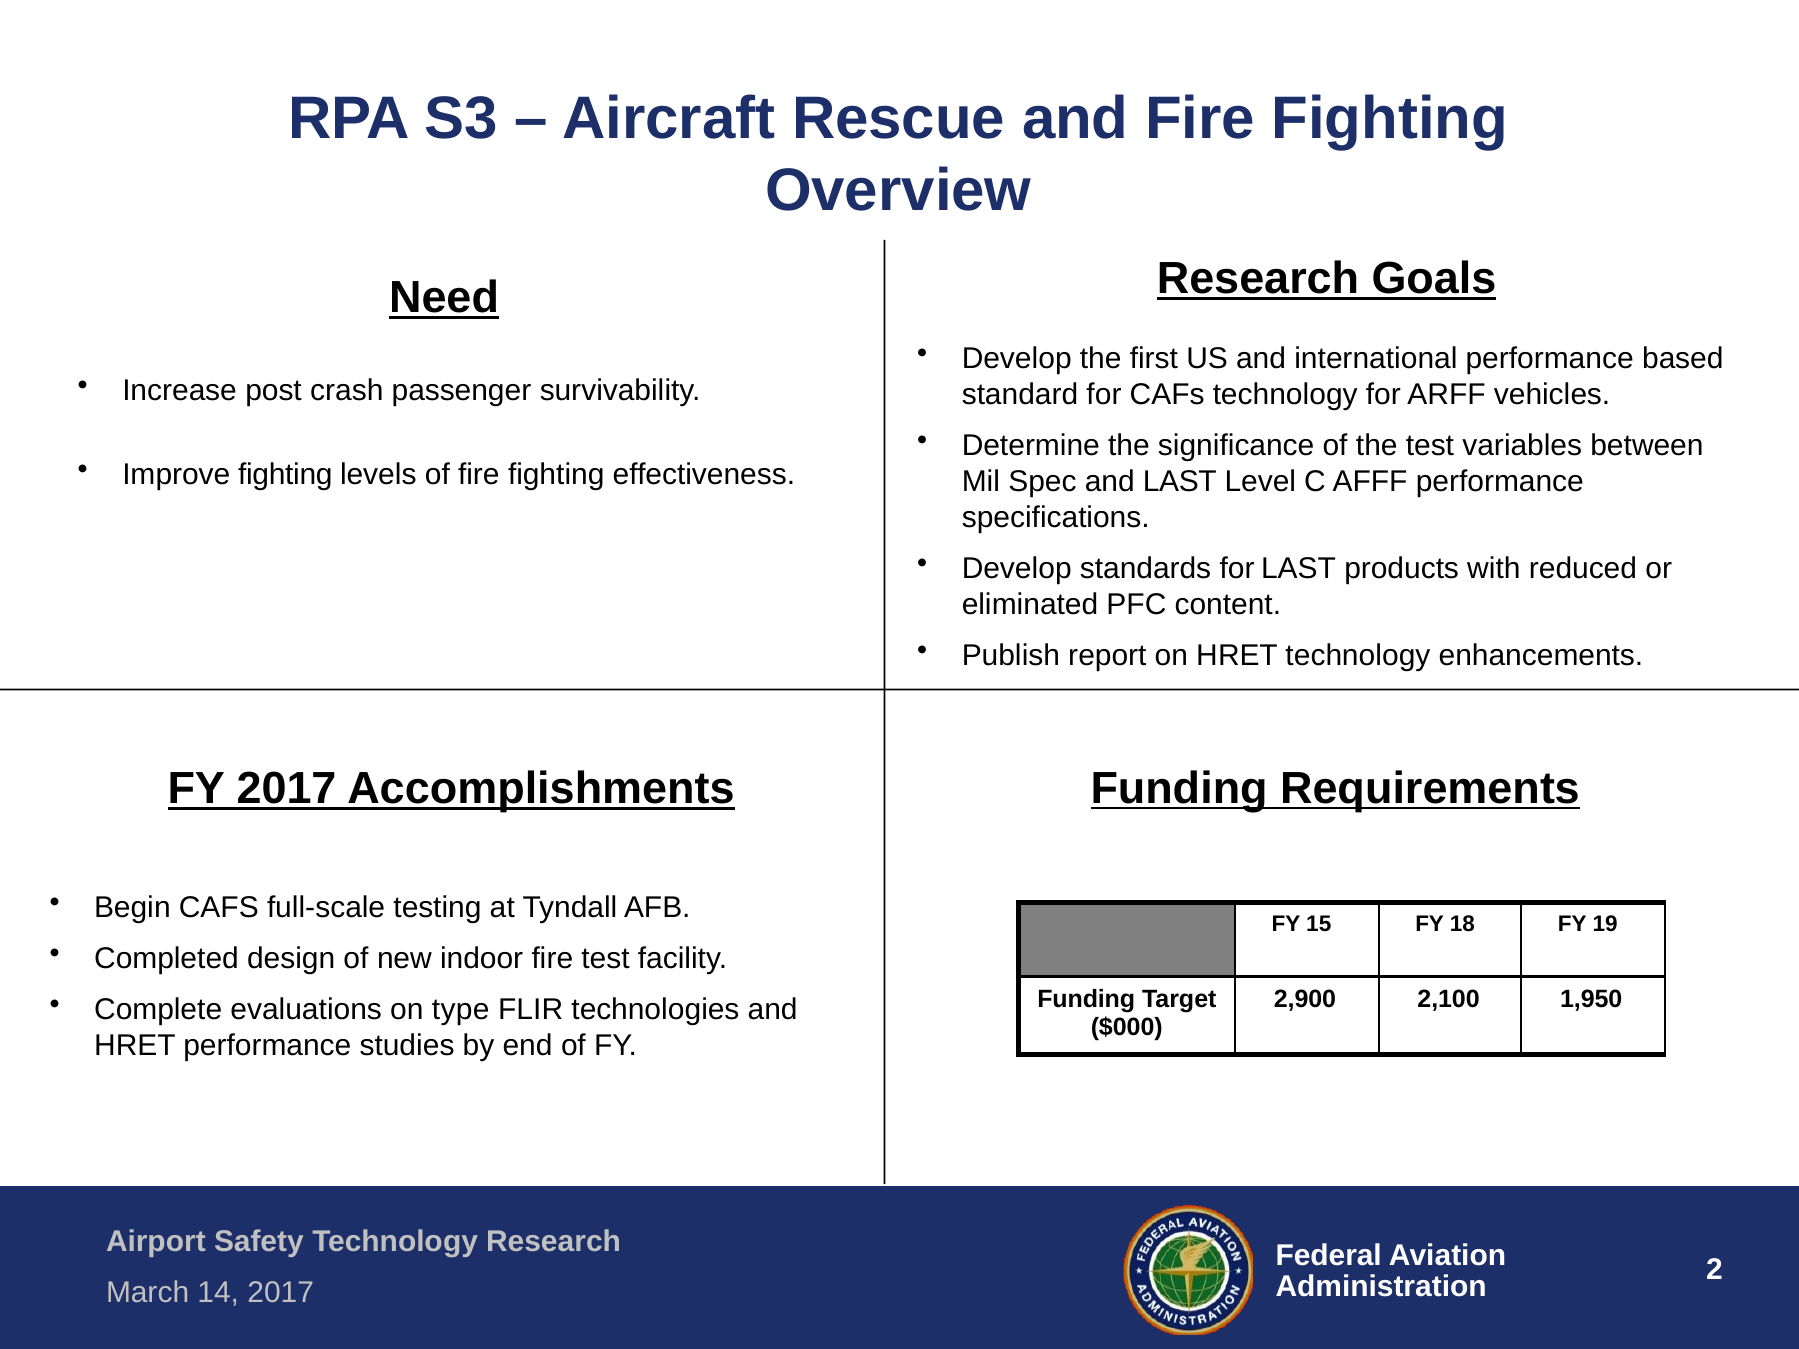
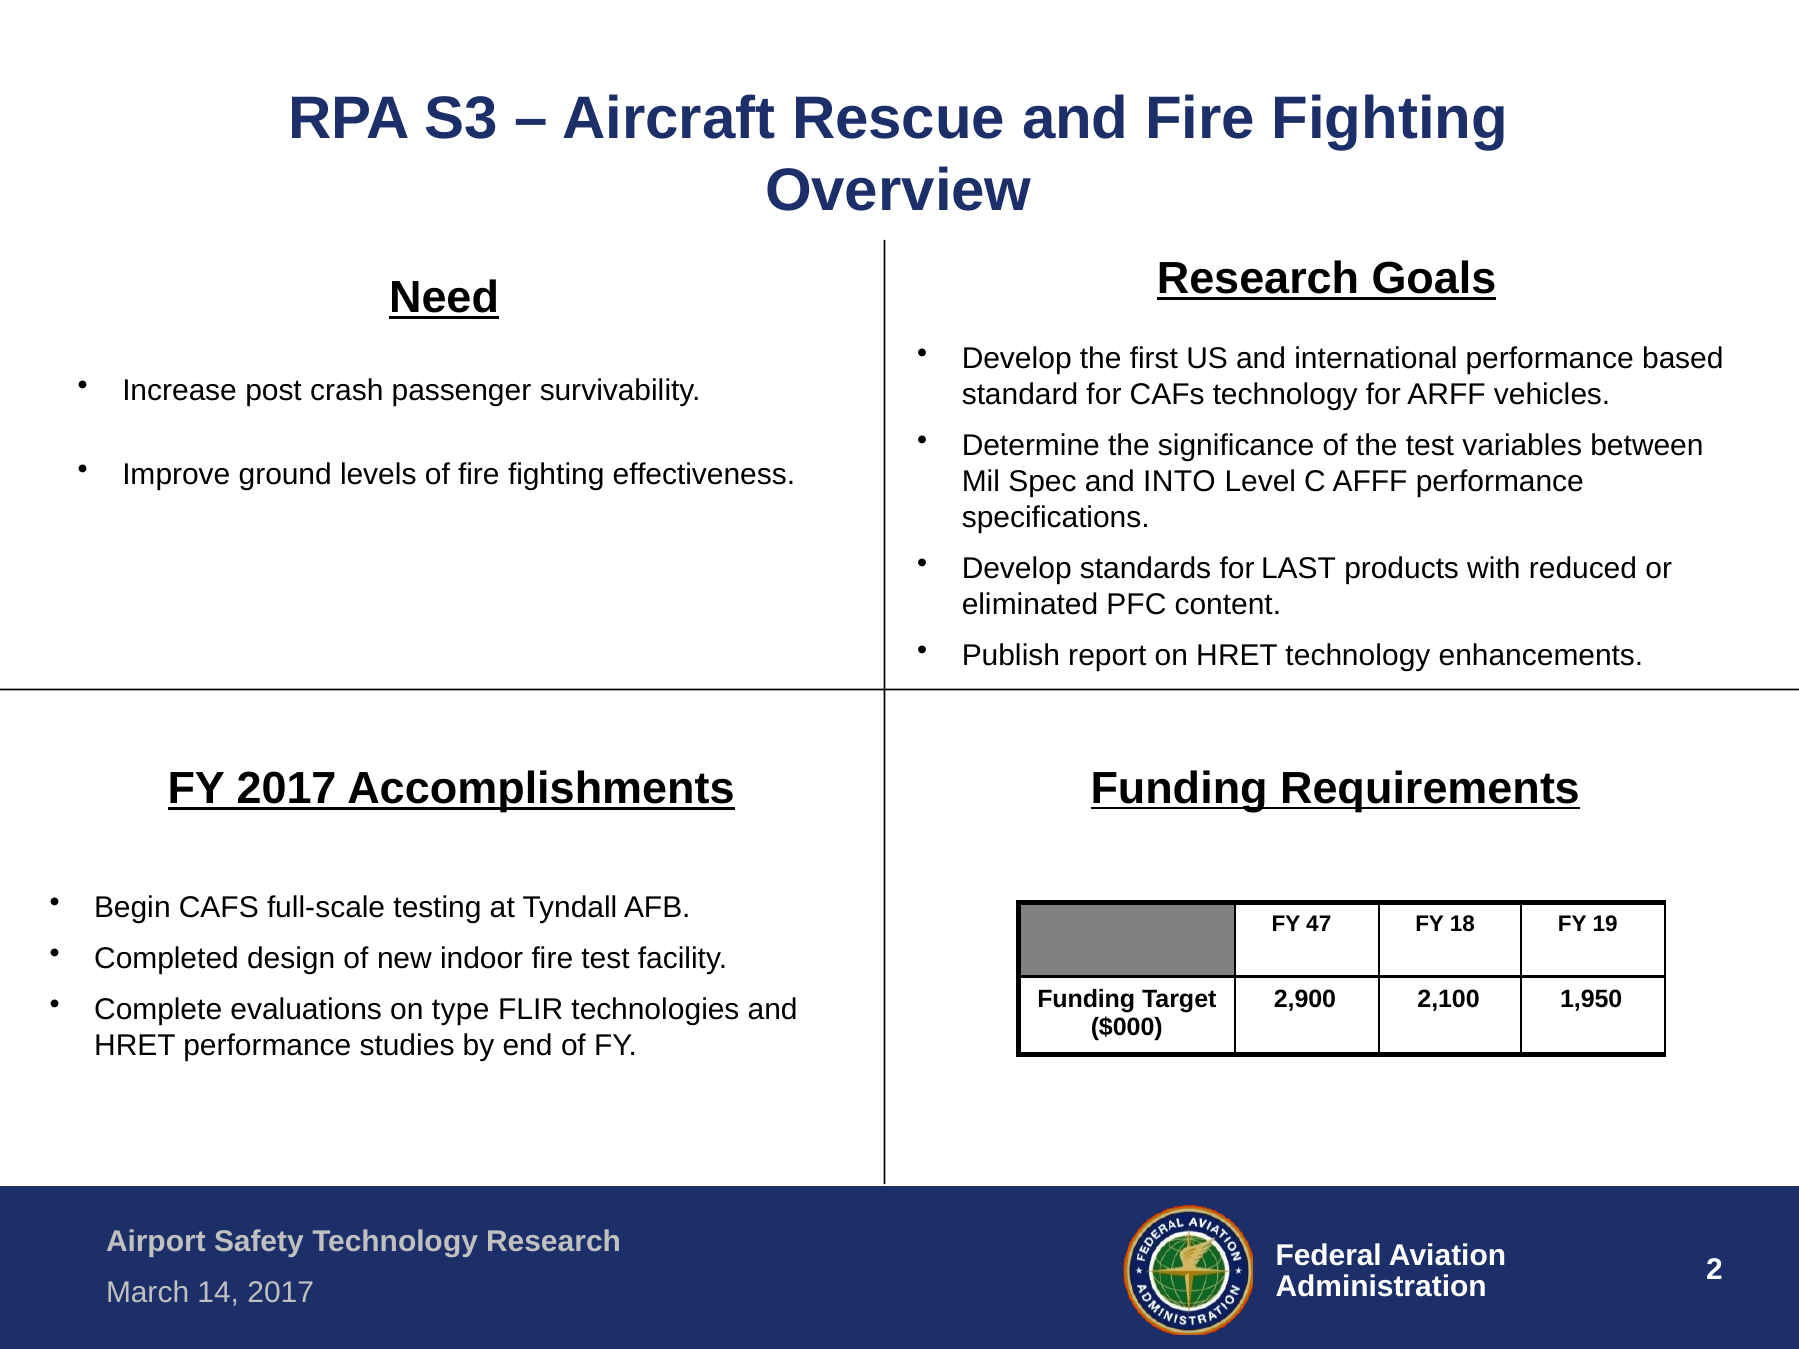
Improve fighting: fighting -> ground
and LAST: LAST -> INTO
15: 15 -> 47
